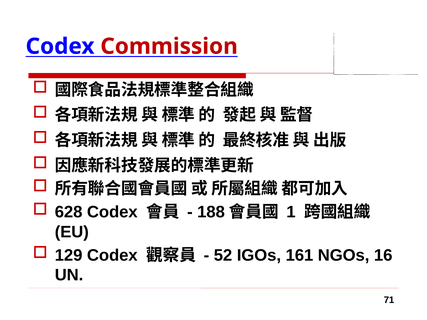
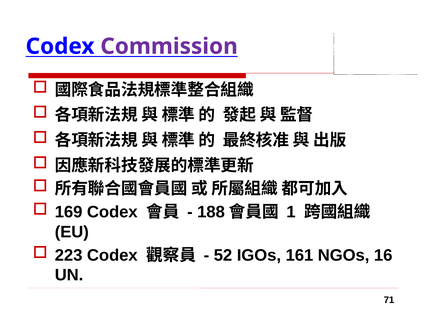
Commission colour: red -> purple
628: 628 -> 169
129: 129 -> 223
